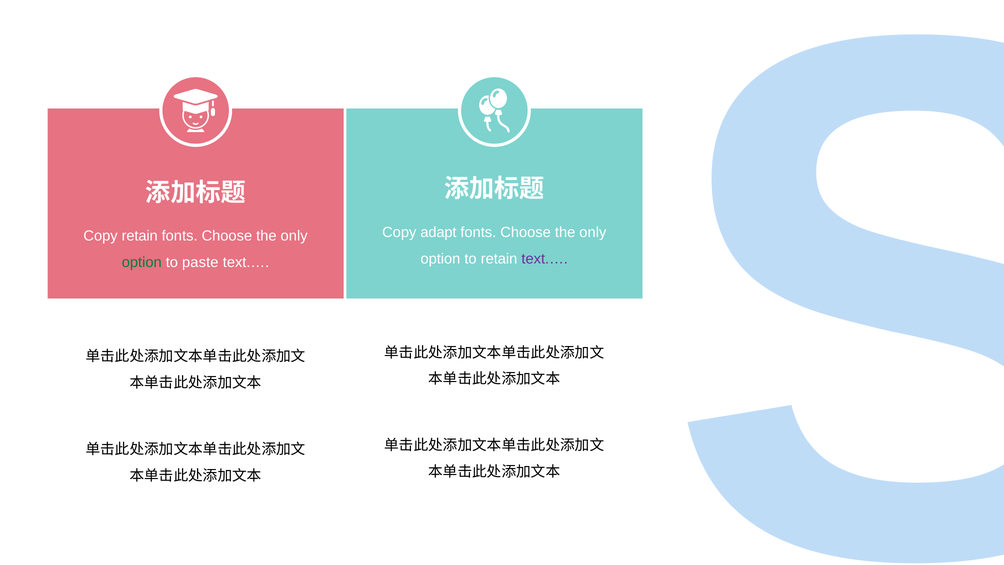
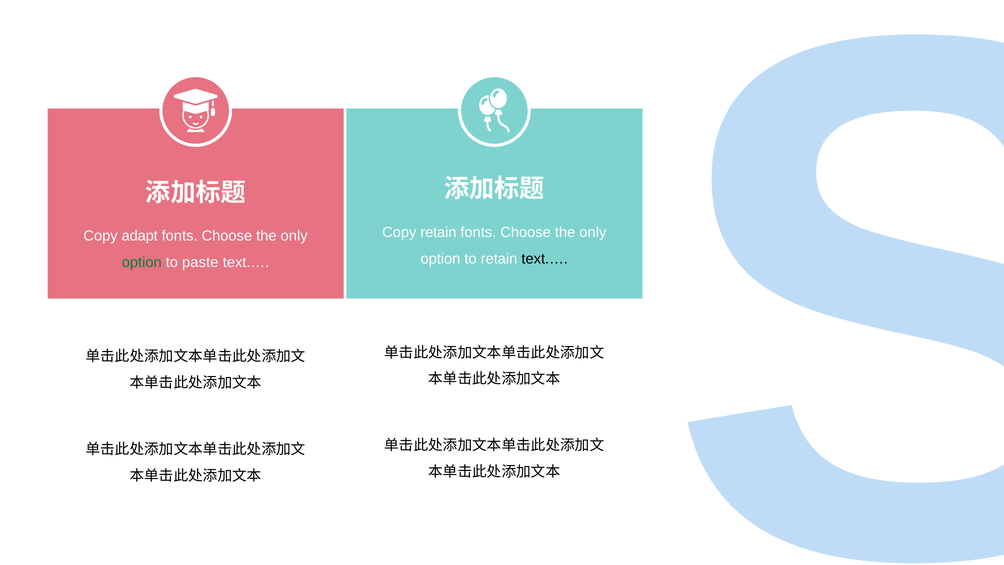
Copy adapt: adapt -> retain
Copy retain: retain -> adapt
text.… at (545, 259) colour: purple -> black
